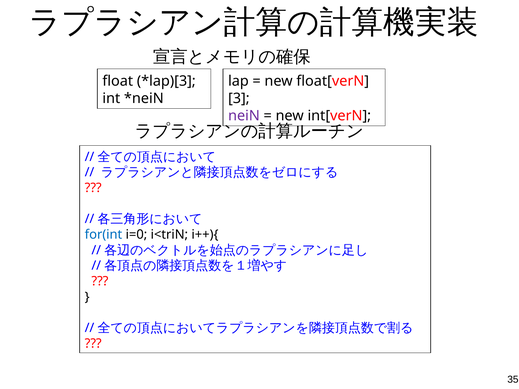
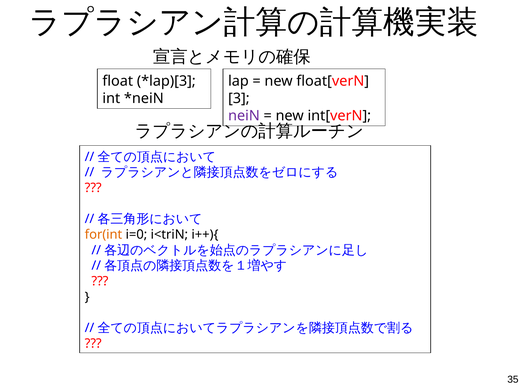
for(int colour: blue -> orange
